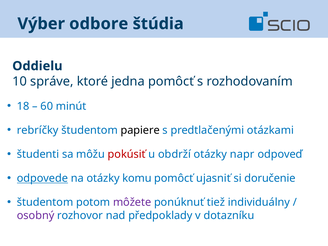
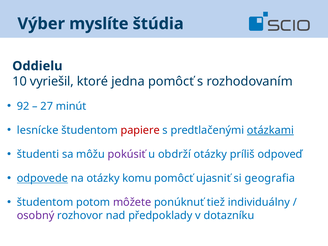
odbore: odbore -> myslíte
správe: správe -> vyriešil
18: 18 -> 92
60: 60 -> 27
rebríčky: rebríčky -> lesnícke
papiere colour: black -> red
otázkami underline: none -> present
pokúsiť colour: red -> purple
napr: napr -> príliš
doručenie: doručenie -> geografia
